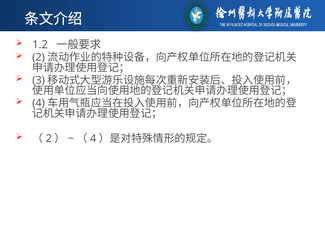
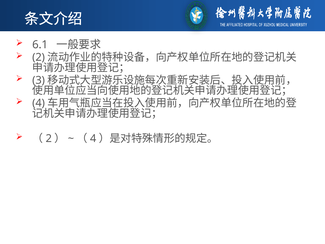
1.2: 1.2 -> 6.1
